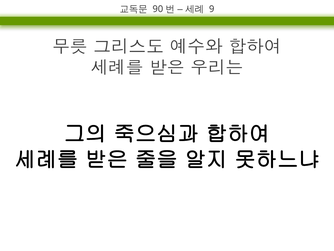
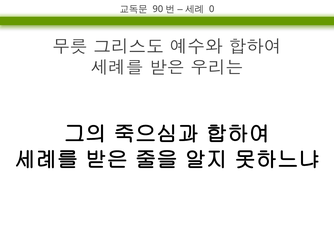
9: 9 -> 0
